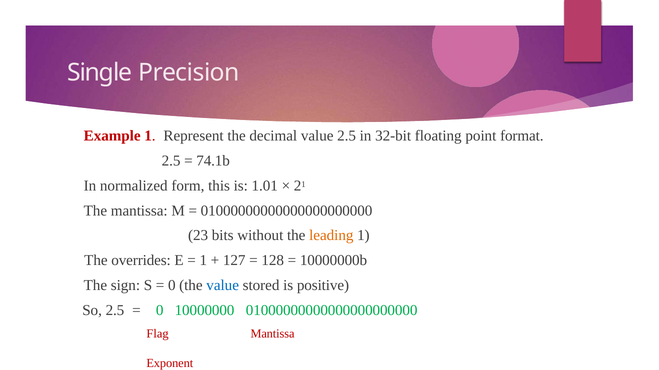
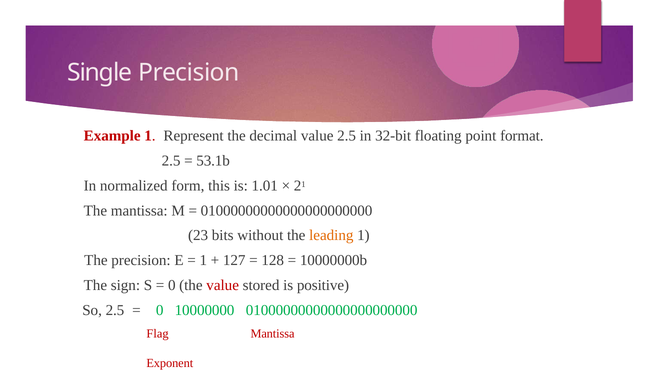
74.1b: 74.1b -> 53.1b
The overrides: overrides -> precision
value at (223, 286) colour: blue -> red
